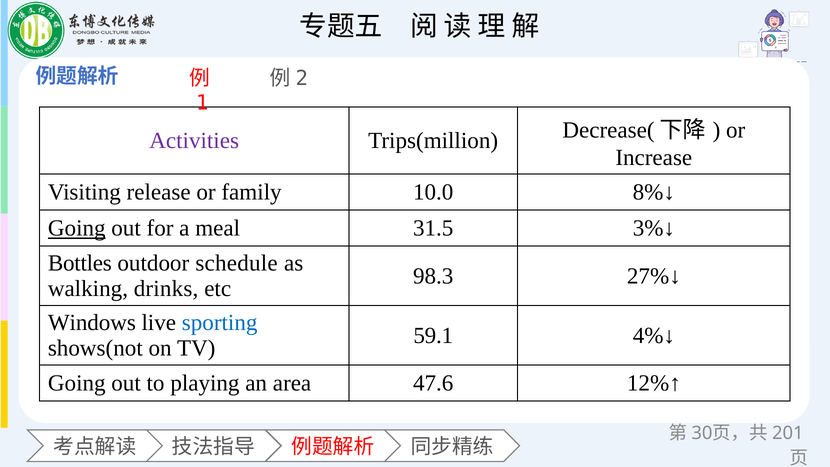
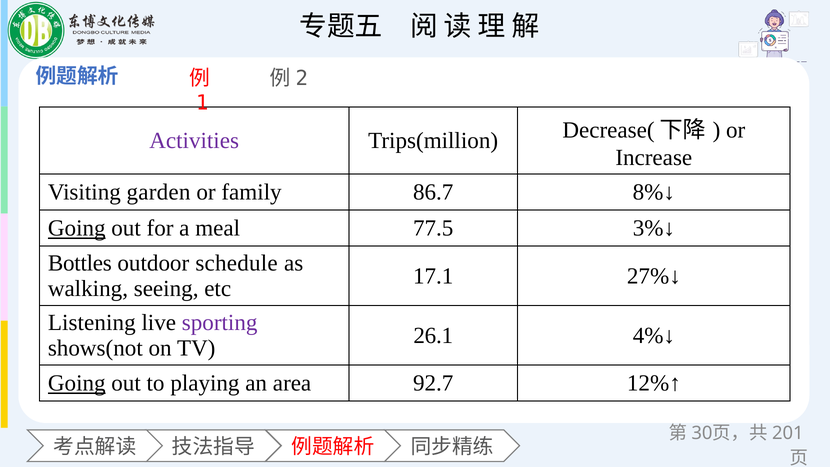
release: release -> garden
10.0: 10.0 -> 86.7
31.5: 31.5 -> 77.5
98.3: 98.3 -> 17.1
drinks: drinks -> seeing
Windows: Windows -> Listening
sporting colour: blue -> purple
59.1: 59.1 -> 26.1
Going at (77, 383) underline: none -> present
47.6: 47.6 -> 92.7
